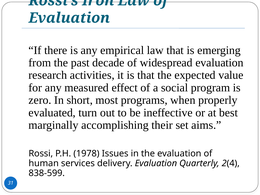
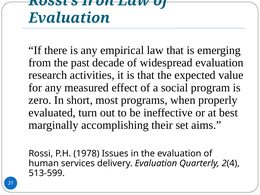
838-599: 838-599 -> 513-599
